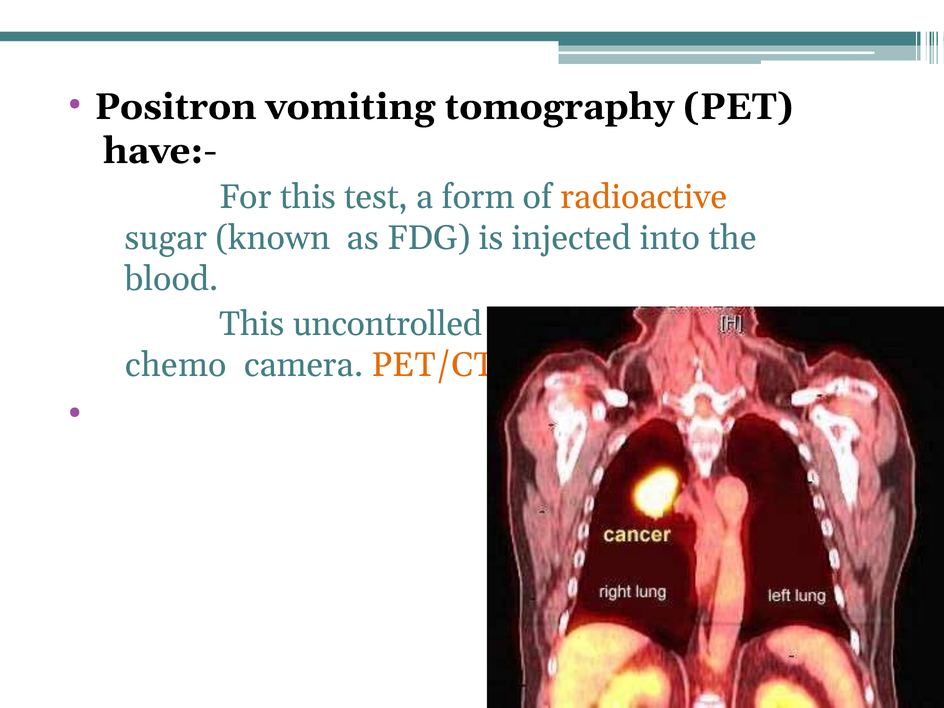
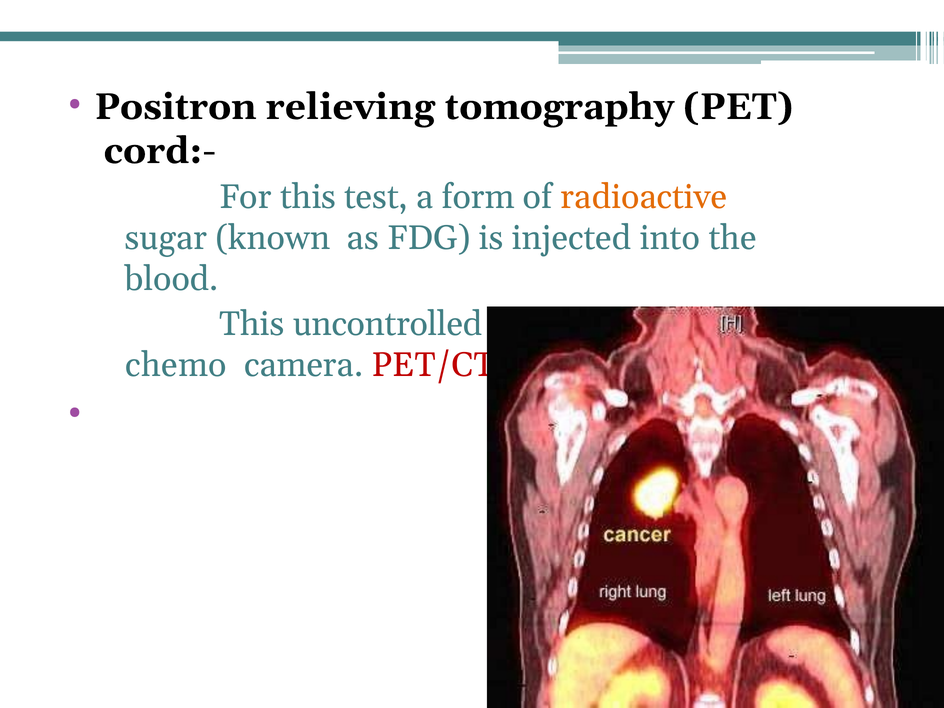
vomiting: vomiting -> relieving
have:-: have:- -> cord:-
PET/CT colour: orange -> red
